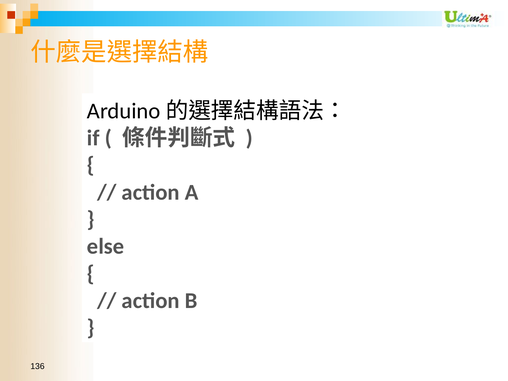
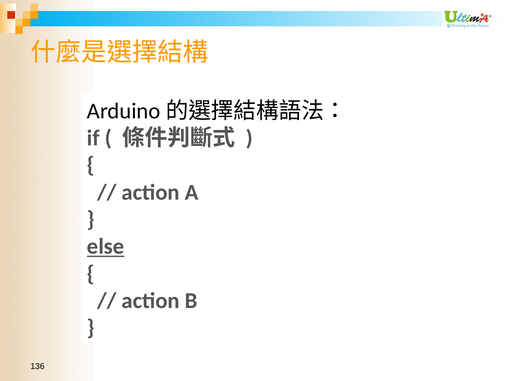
else underline: none -> present
